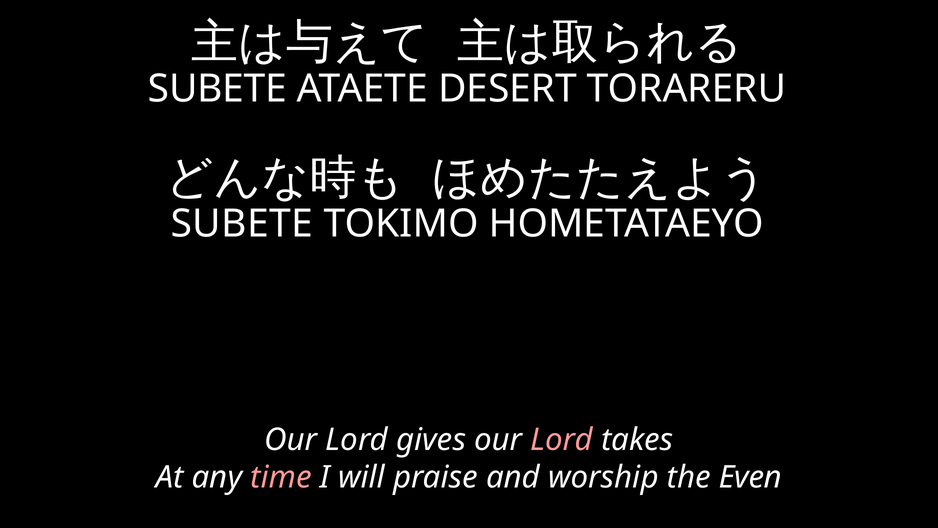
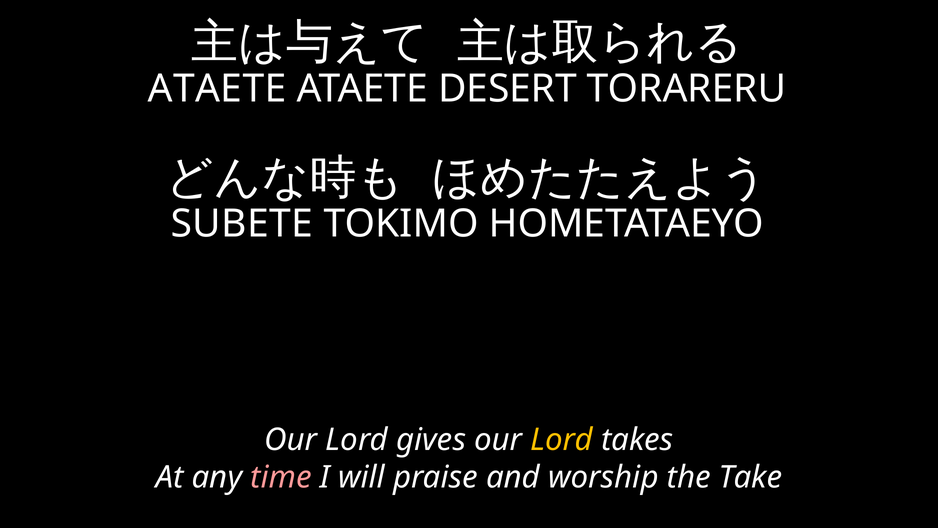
SUBETE at (217, 89): SUBETE -> ATAETE
Lord at (562, 440) colour: pink -> yellow
Even: Even -> Take
